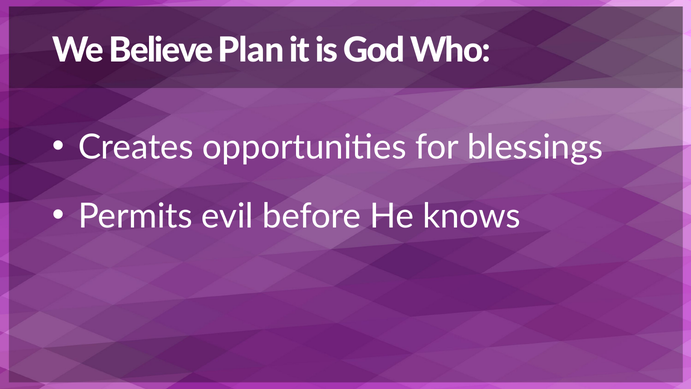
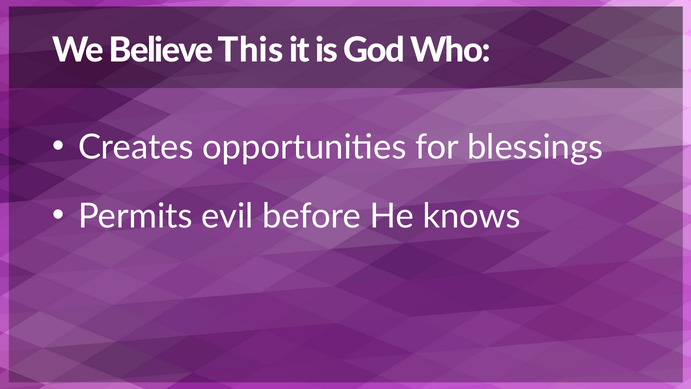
Plan: Plan -> This
